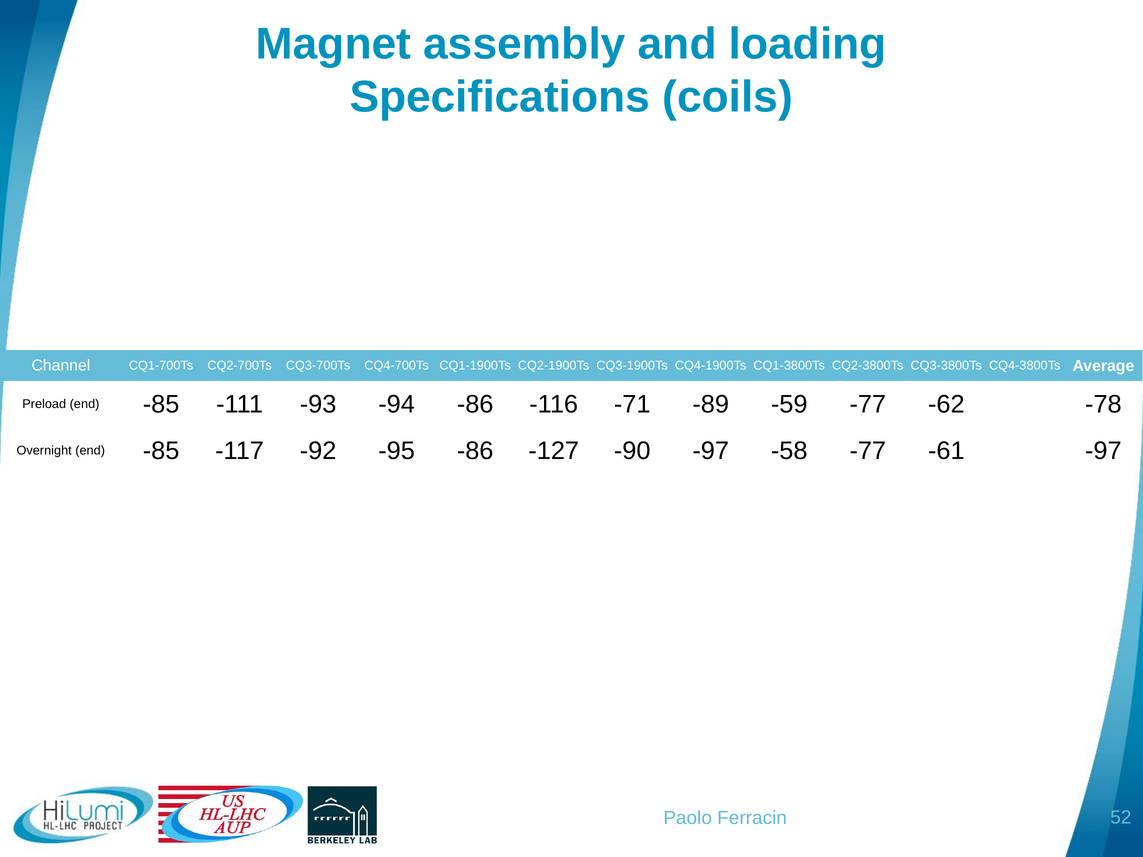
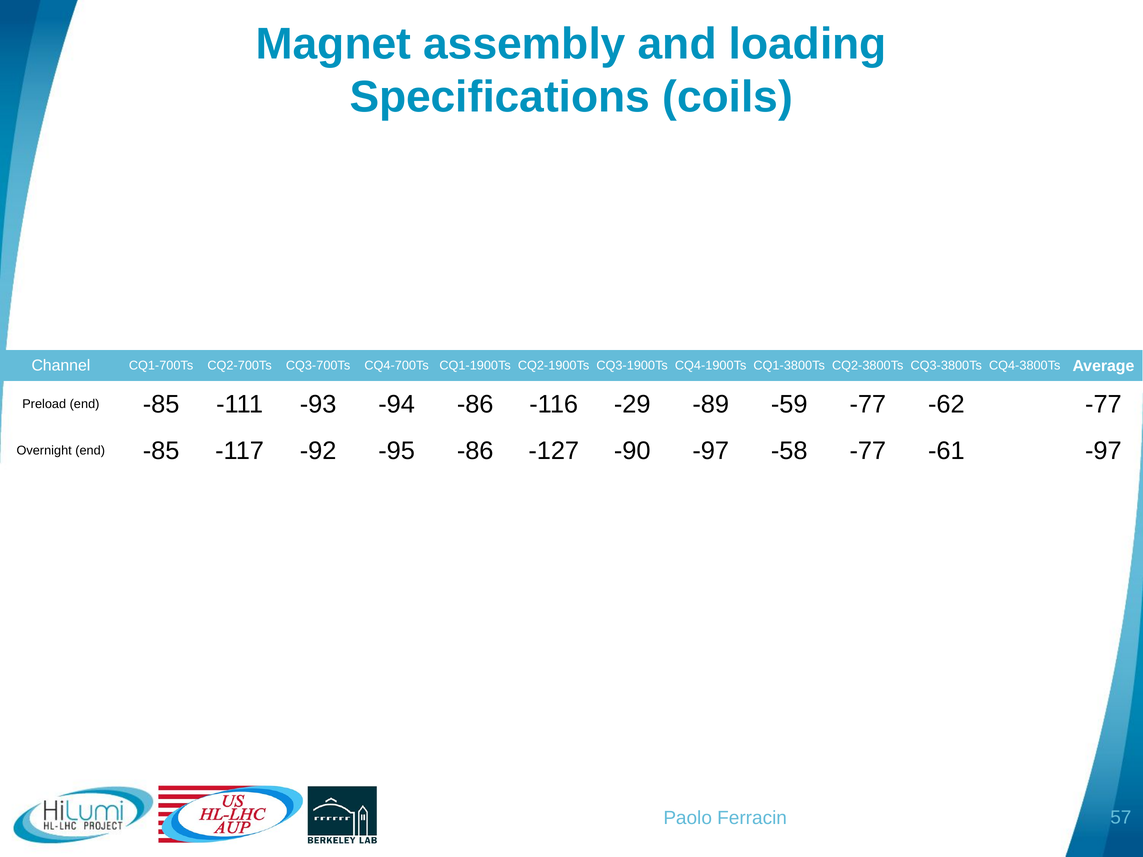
-71: -71 -> -29
-62 -78: -78 -> -77
52: 52 -> 57
